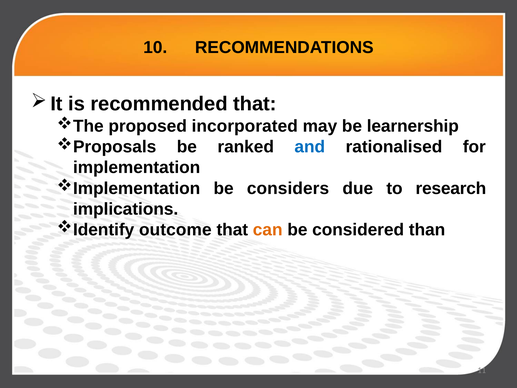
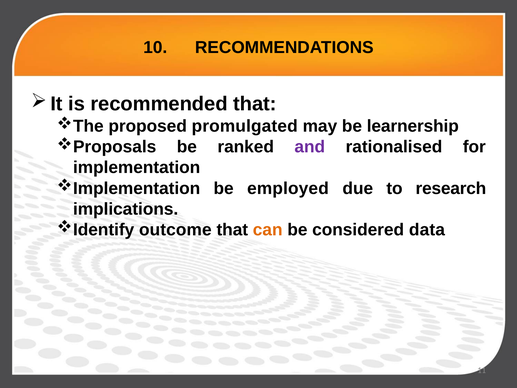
incorporated: incorporated -> promulgated
and colour: blue -> purple
considers: considers -> employed
than: than -> data
